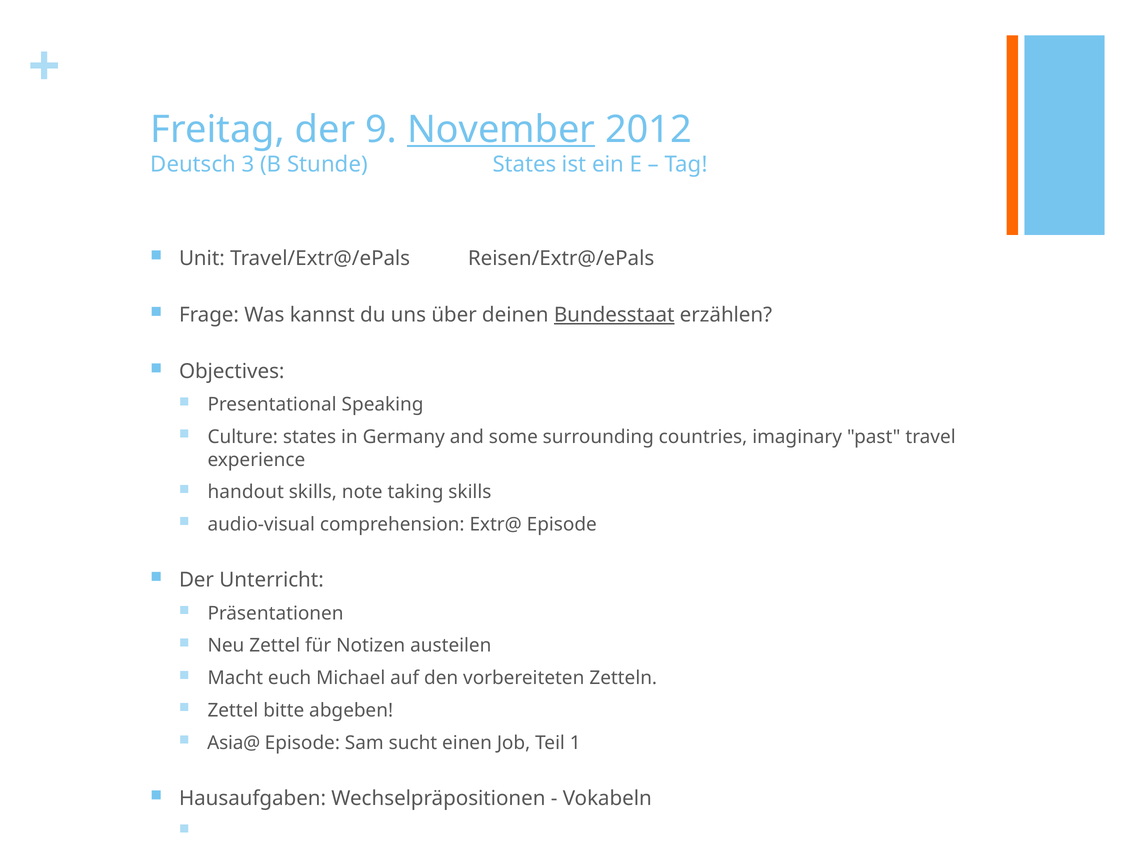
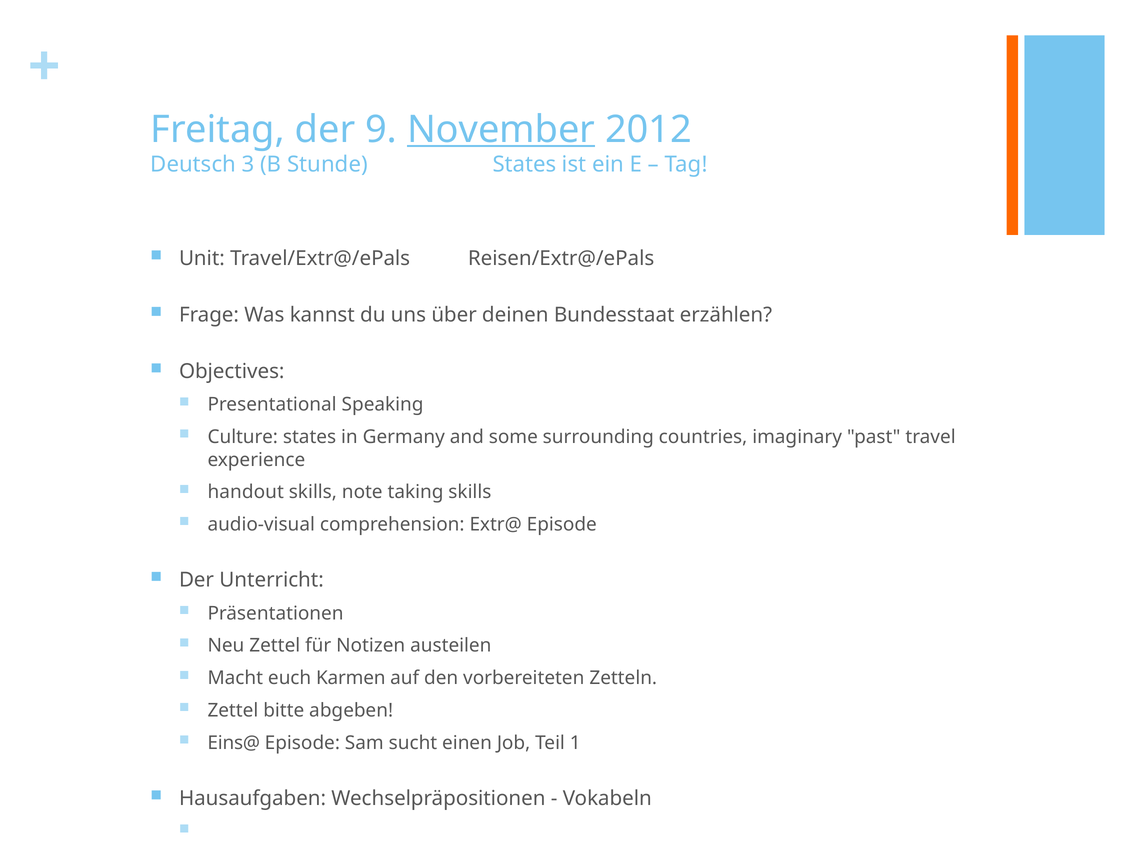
Bundesstaat underline: present -> none
Michael: Michael -> Karmen
Asia@: Asia@ -> Eins@
